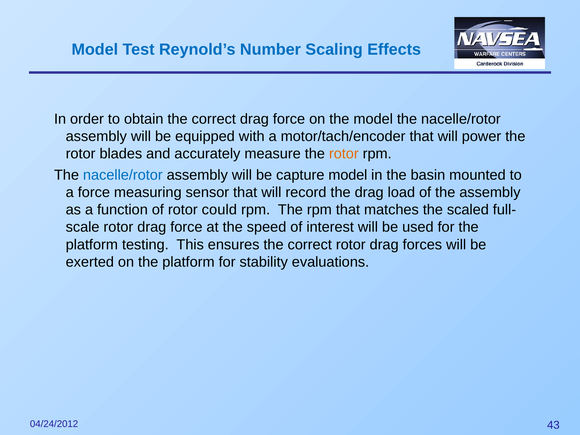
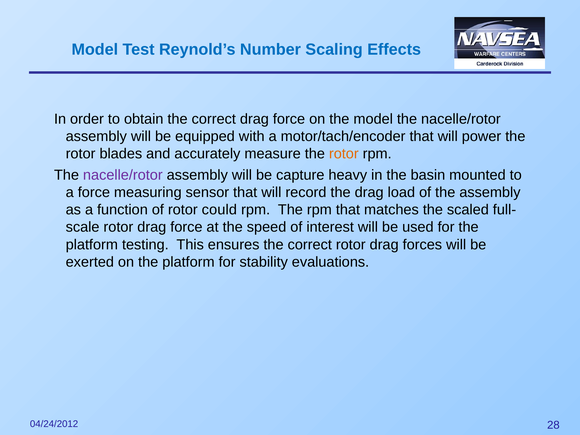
nacelle/rotor at (123, 175) colour: blue -> purple
capture model: model -> heavy
43: 43 -> 28
